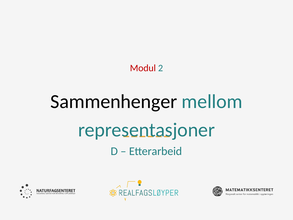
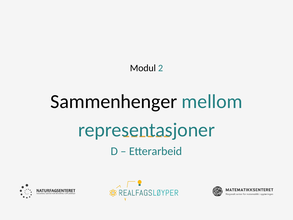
Modul colour: red -> black
